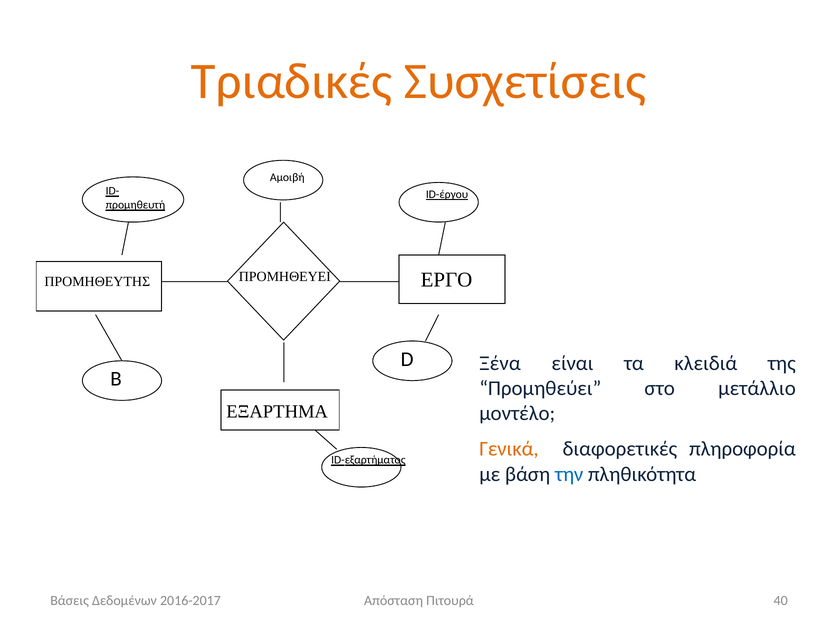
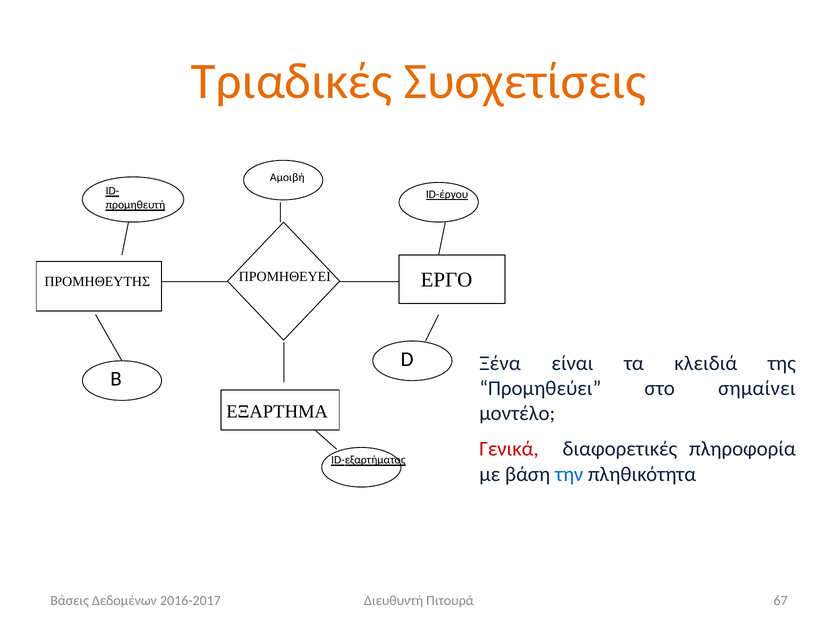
μετάλλιο: μετάλλιο -> σημαίνει
Γενικά colour: orange -> red
Απόσταση: Απόσταση -> Διευθυντή
40: 40 -> 67
